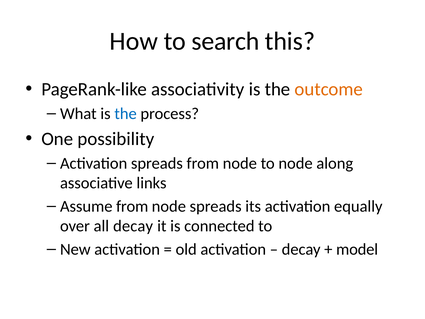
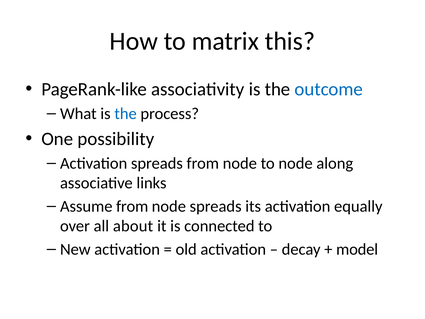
search: search -> matrix
outcome colour: orange -> blue
all decay: decay -> about
